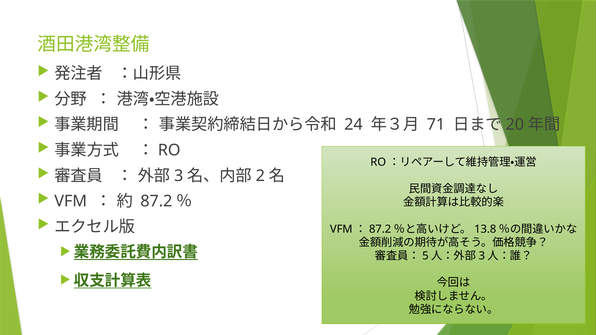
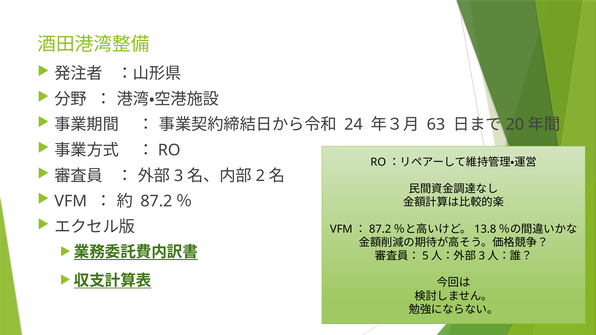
71: 71 -> 63
